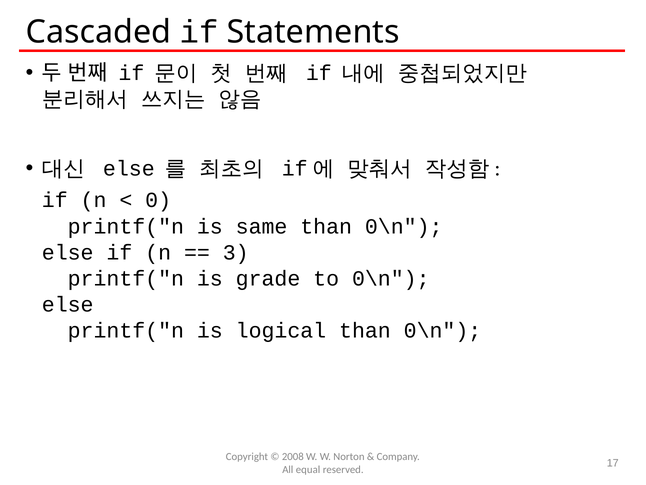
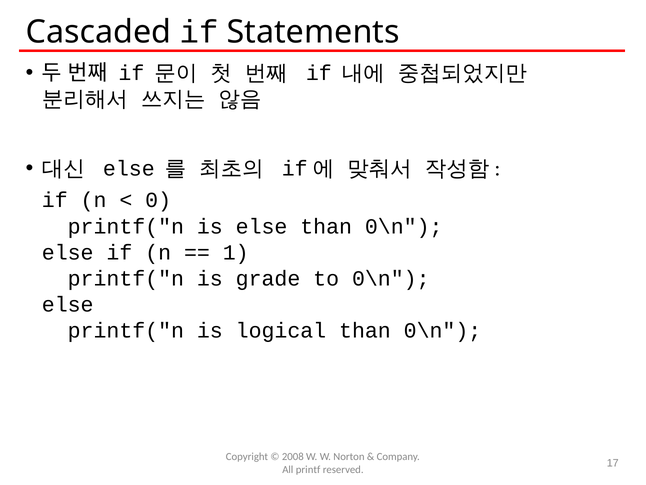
is same: same -> else
3: 3 -> 1
equal: equal -> printf
